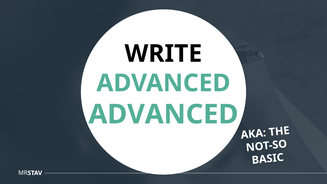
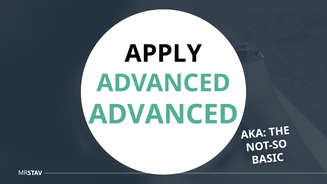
WRITE: WRITE -> APPLY
